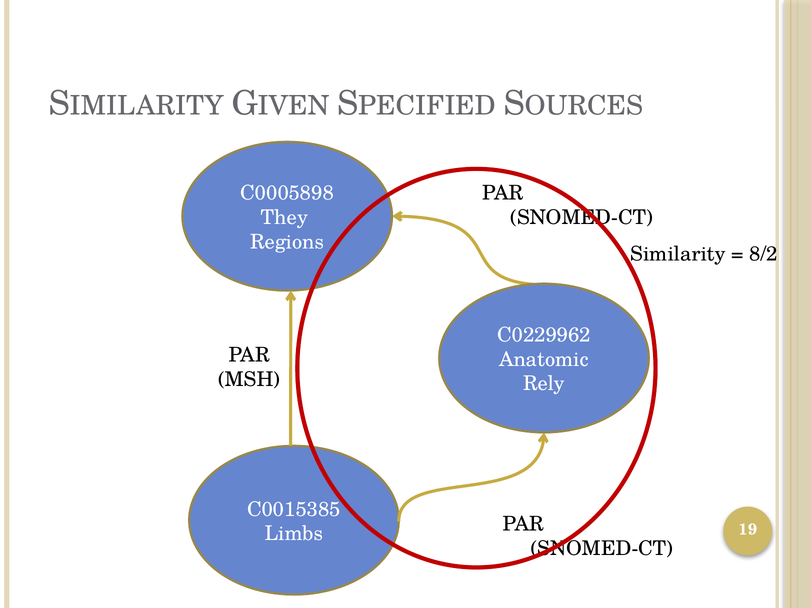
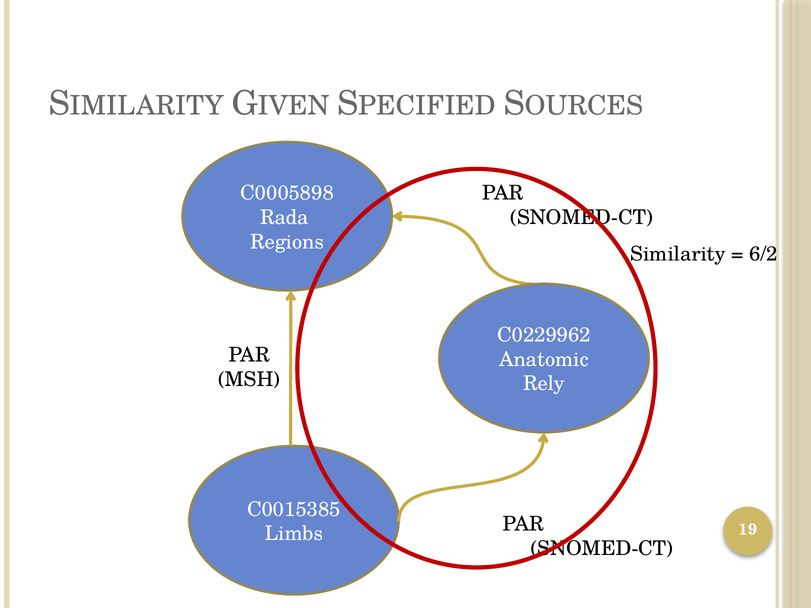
They: They -> Rada
8/2: 8/2 -> 6/2
